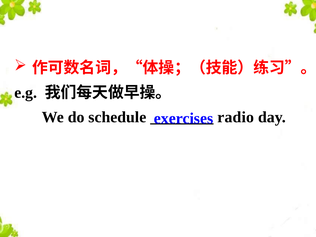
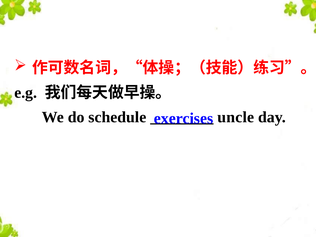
radio: radio -> uncle
